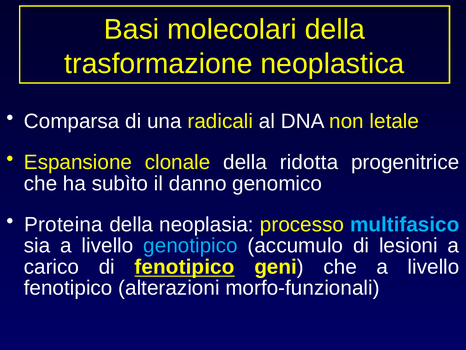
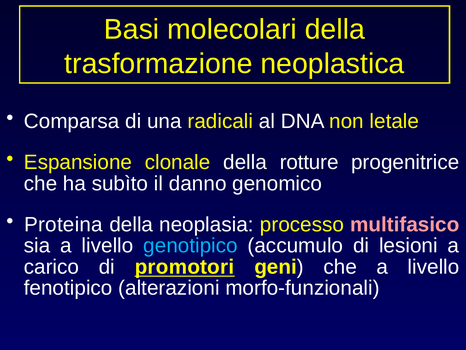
ridotta: ridotta -> rotture
multifasico colour: light blue -> pink
di fenotipico: fenotipico -> promotori
